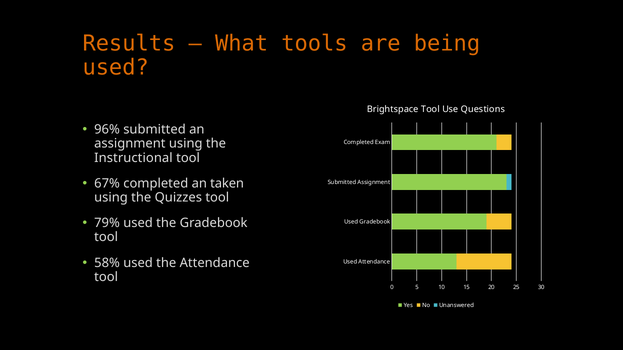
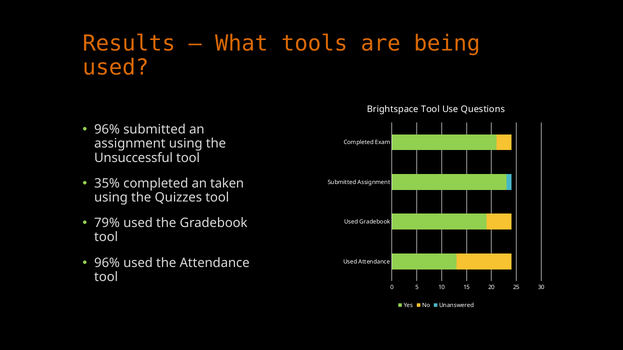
Instructional: Instructional -> Unsuccessful
67%: 67% -> 35%
58% at (107, 263): 58% -> 96%
